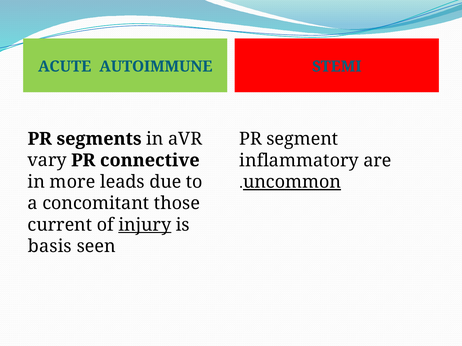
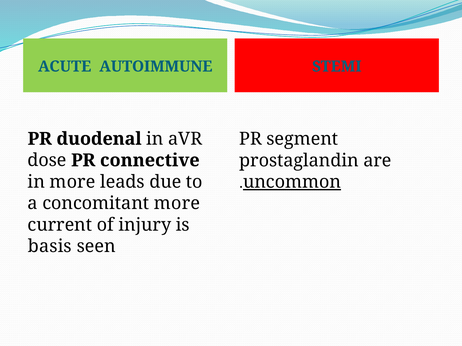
segments: segments -> duodenal
vary: vary -> dose
inflammatory: inflammatory -> prostaglandin
concomitant those: those -> more
injury underline: present -> none
